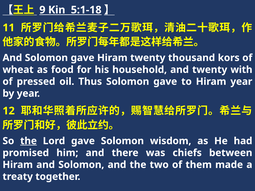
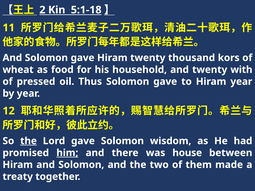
9: 9 -> 2
him underline: none -> present
chiefs: chiefs -> house
